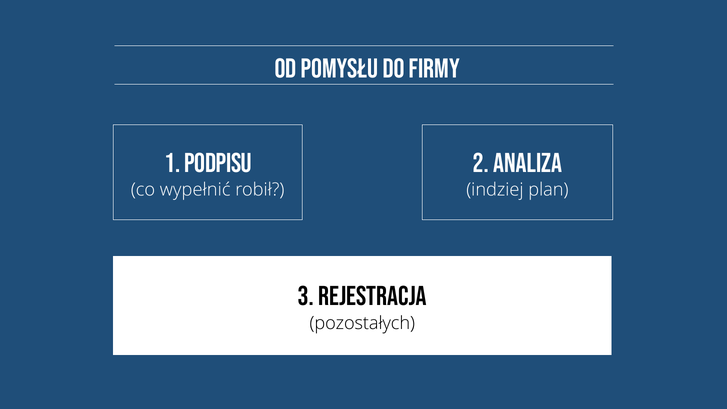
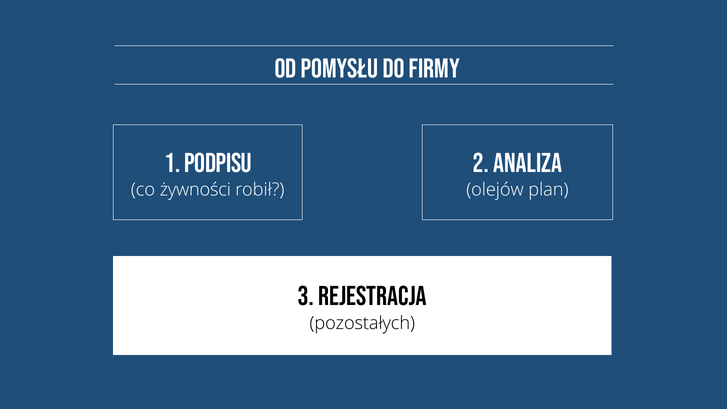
wypełnić: wypełnić -> żywności
indziej: indziej -> olejów
